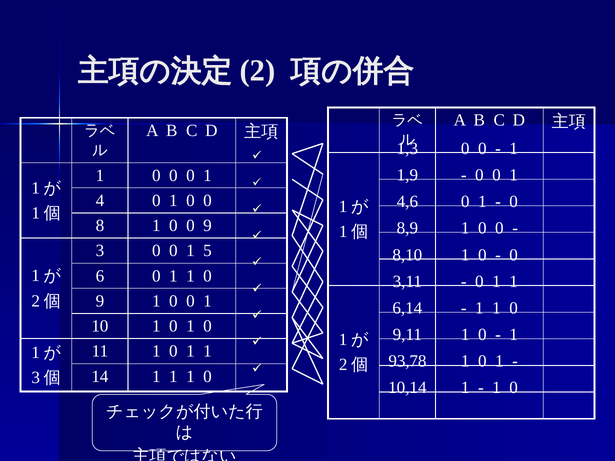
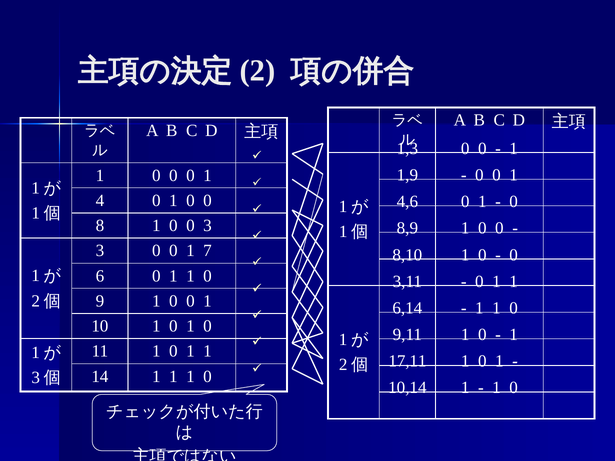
0 0 9: 9 -> 3
5: 5 -> 7
93,78: 93,78 -> 17,11
